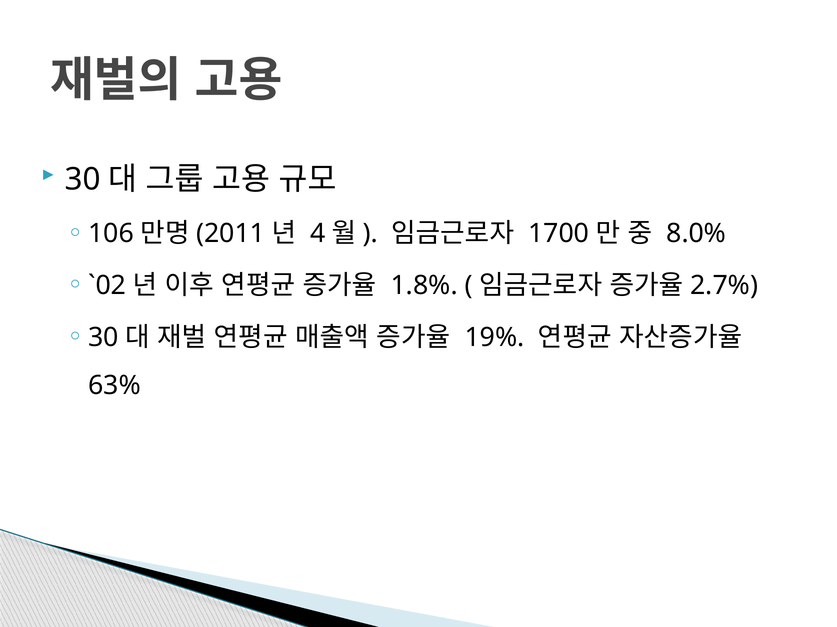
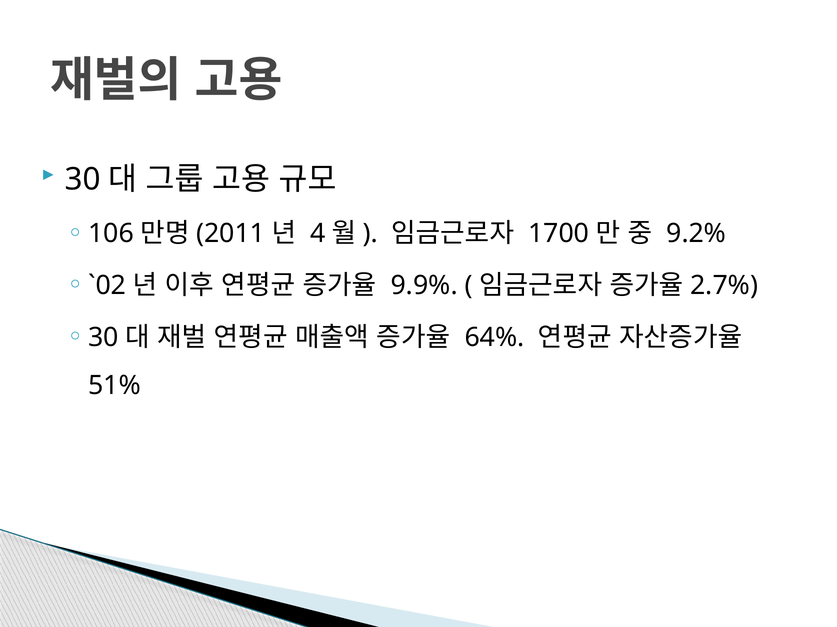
8.0%: 8.0% -> 9.2%
1.8%: 1.8% -> 9.9%
19%: 19% -> 64%
63%: 63% -> 51%
